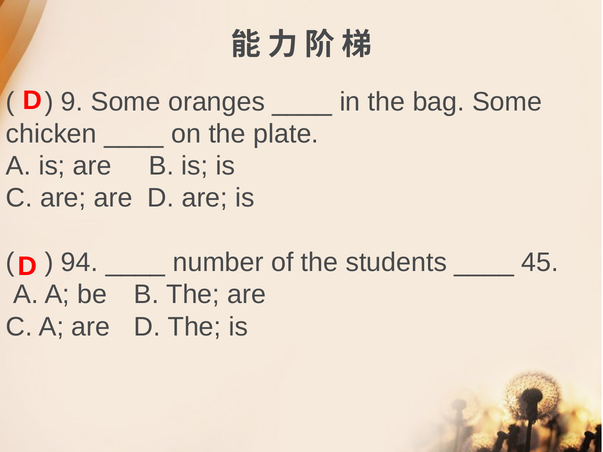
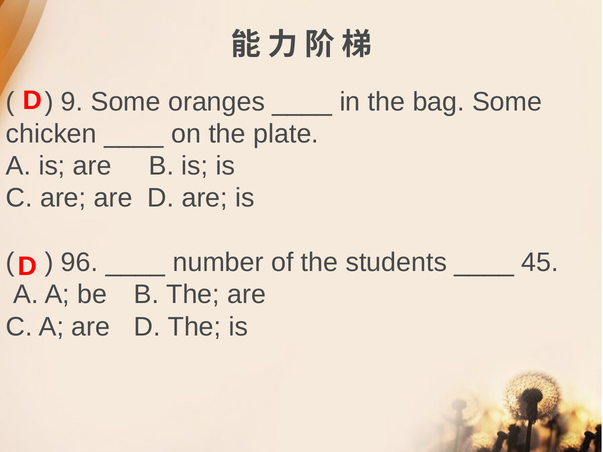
94: 94 -> 96
